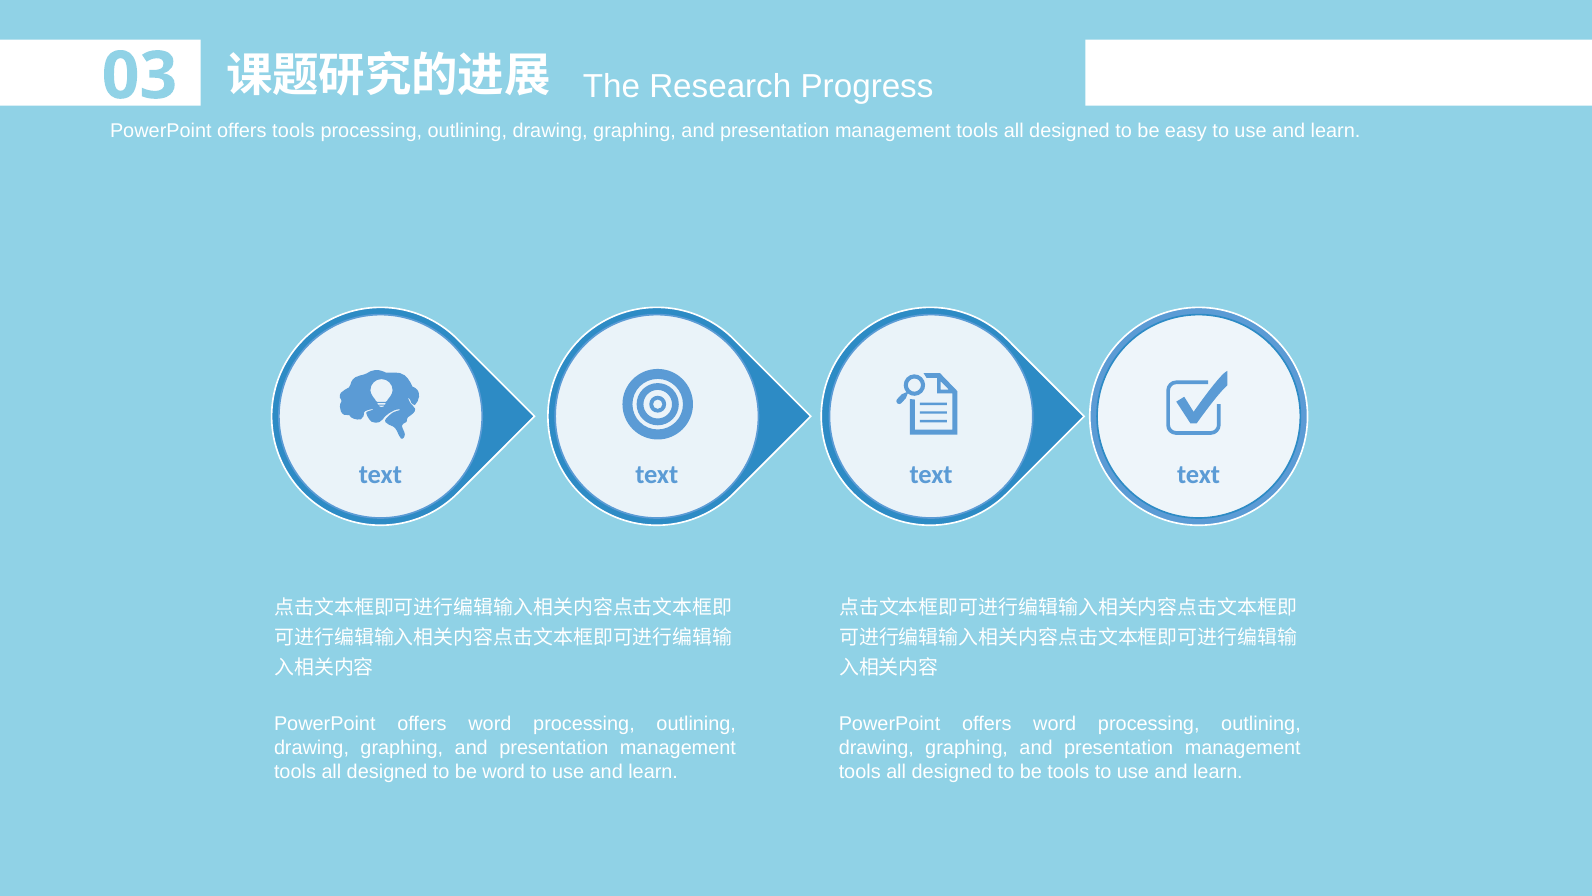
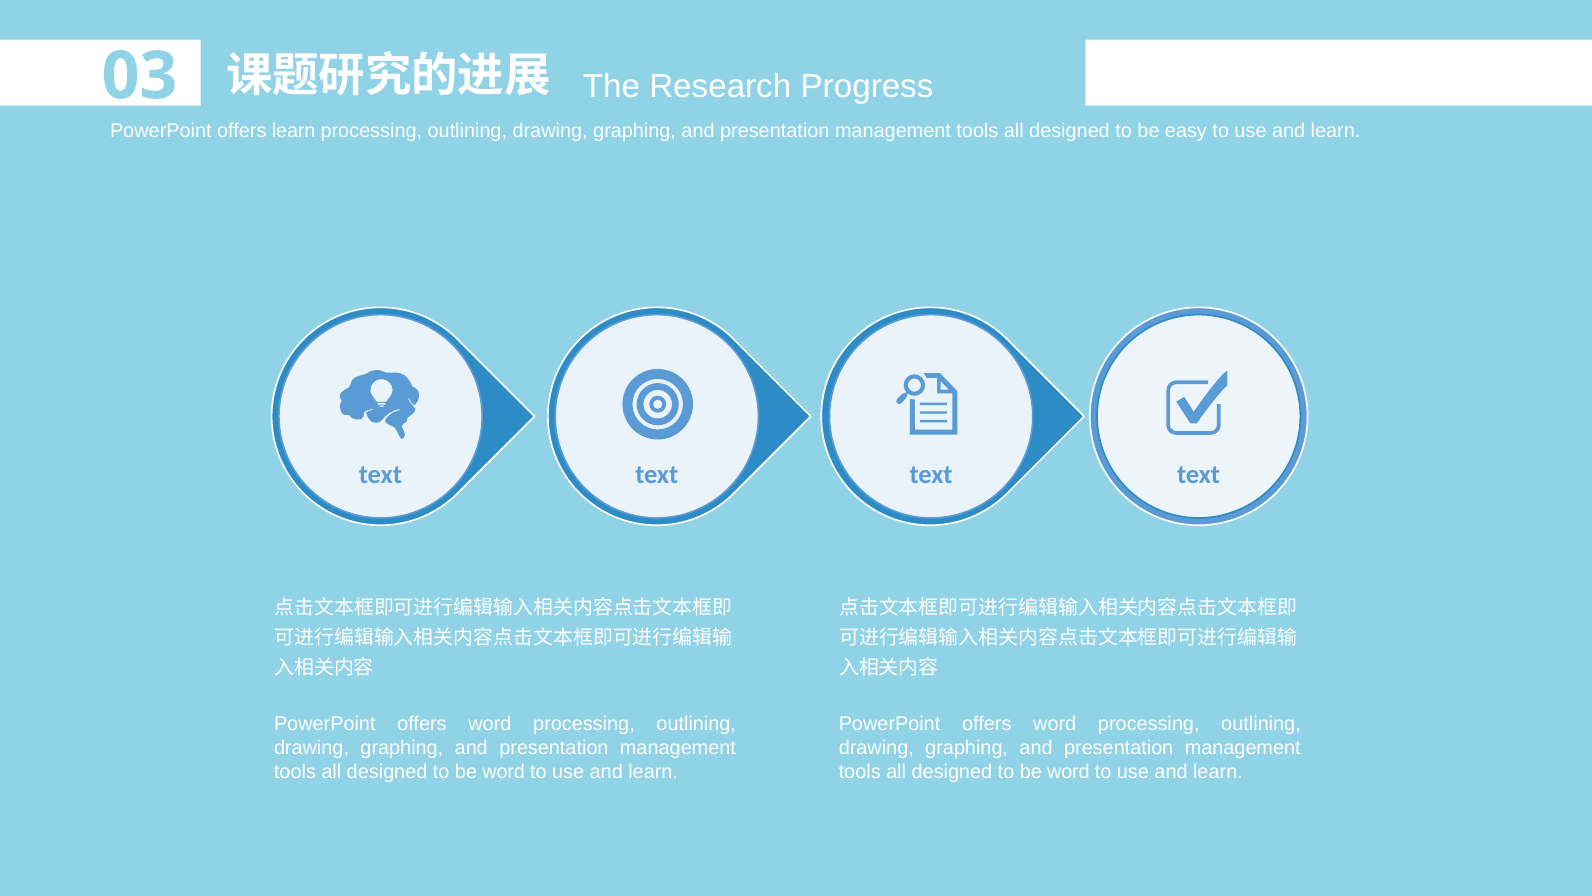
offers tools: tools -> learn
tools at (1068, 771): tools -> word
